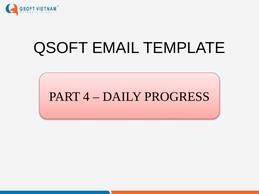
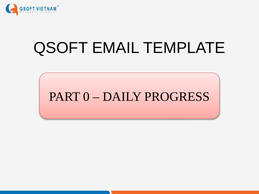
4: 4 -> 0
